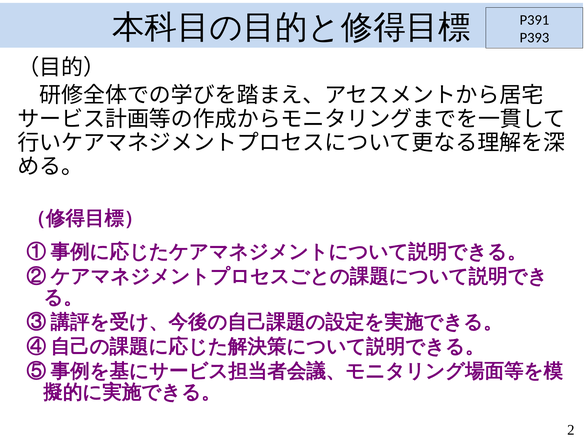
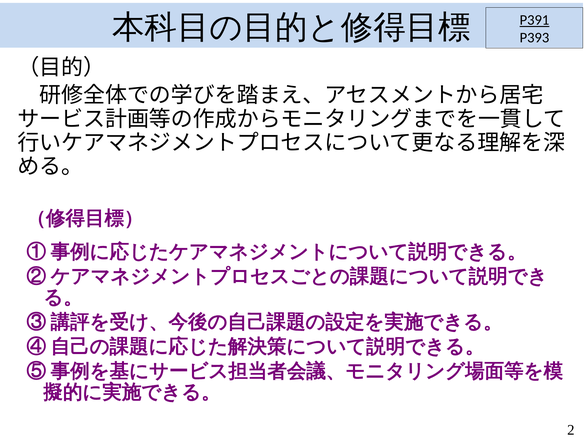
P391 underline: none -> present
